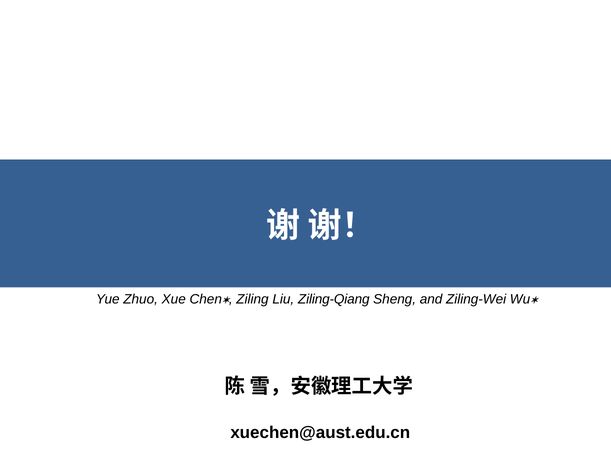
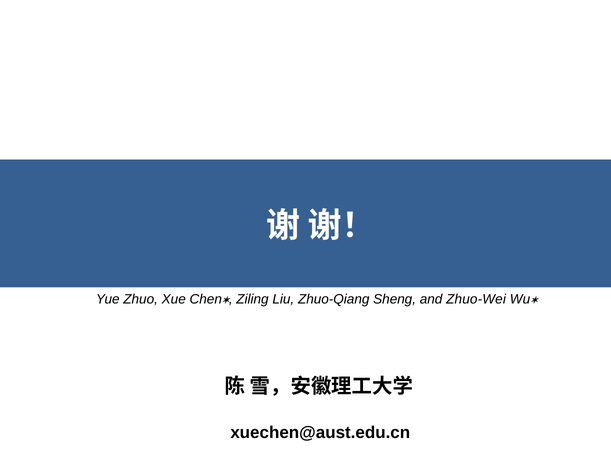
Ziling-Qiang: Ziling-Qiang -> Zhuo-Qiang
Ziling-Wei: Ziling-Wei -> Zhuo-Wei
